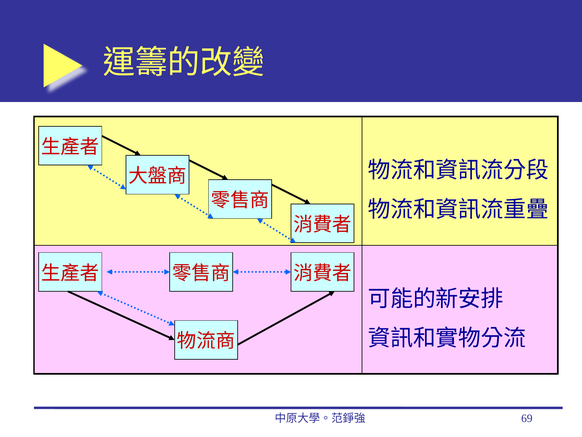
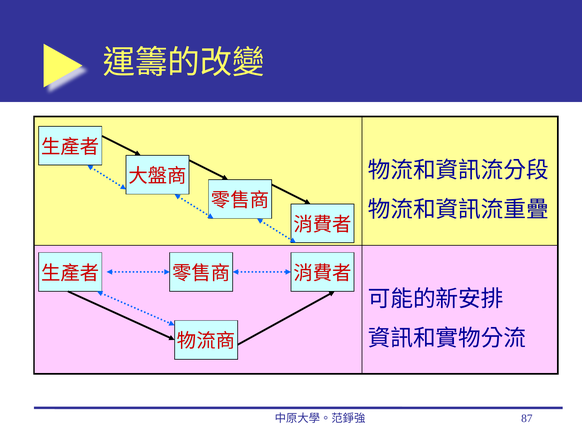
69: 69 -> 87
